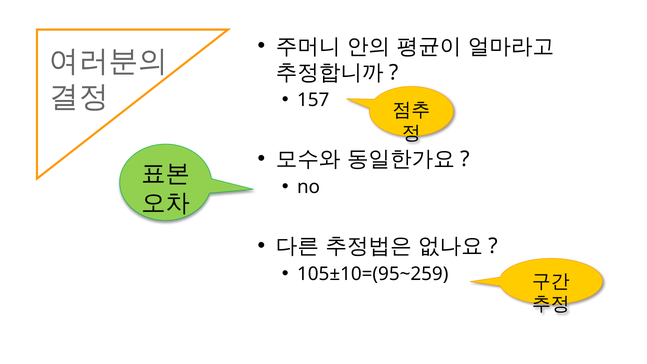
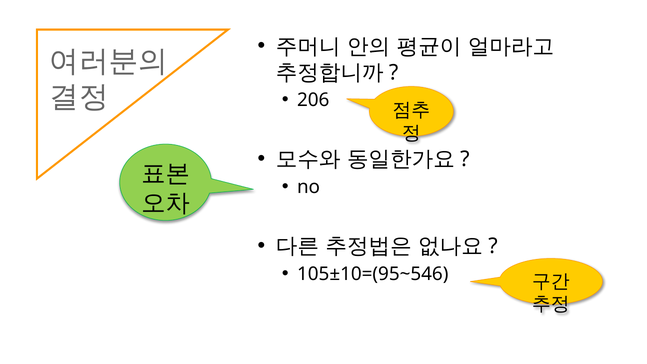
157: 157 -> 206
105±10=(95~259: 105±10=(95~259 -> 105±10=(95~546
